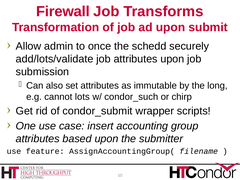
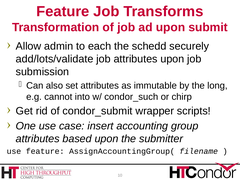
Firewall at (63, 12): Firewall -> Feature
once: once -> each
lots: lots -> into
